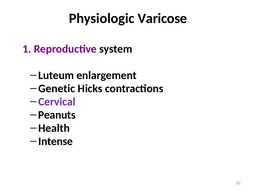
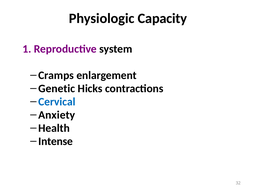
Varicose: Varicose -> Capacity
Luteum: Luteum -> Cramps
Cervical colour: purple -> blue
Peanuts: Peanuts -> Anxiety
